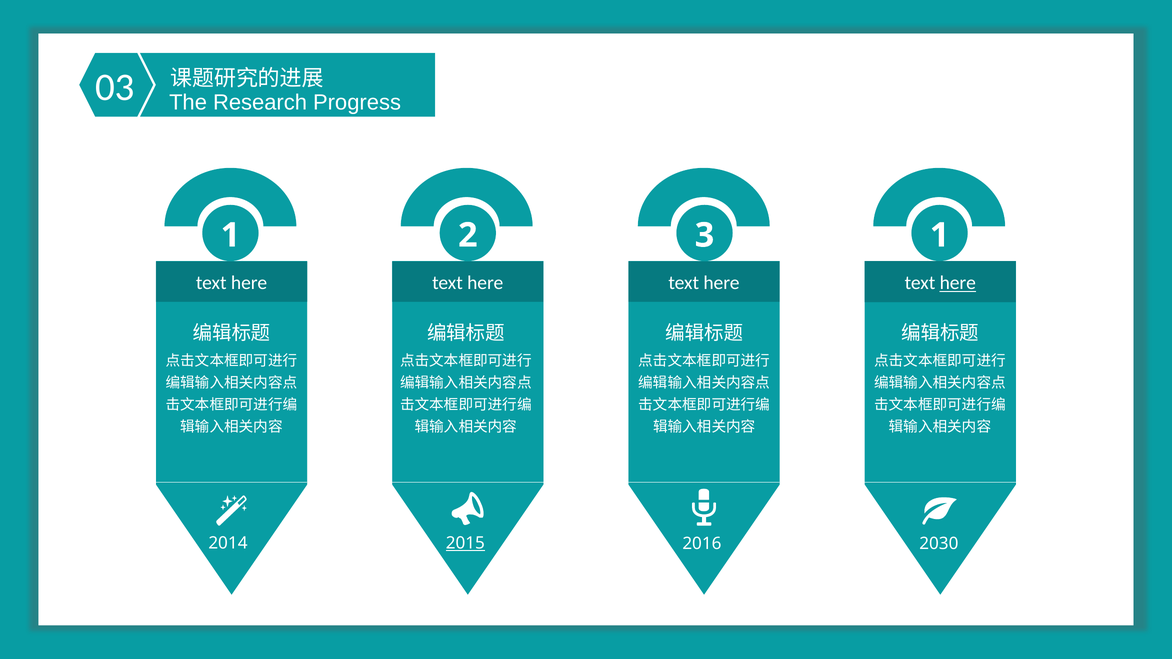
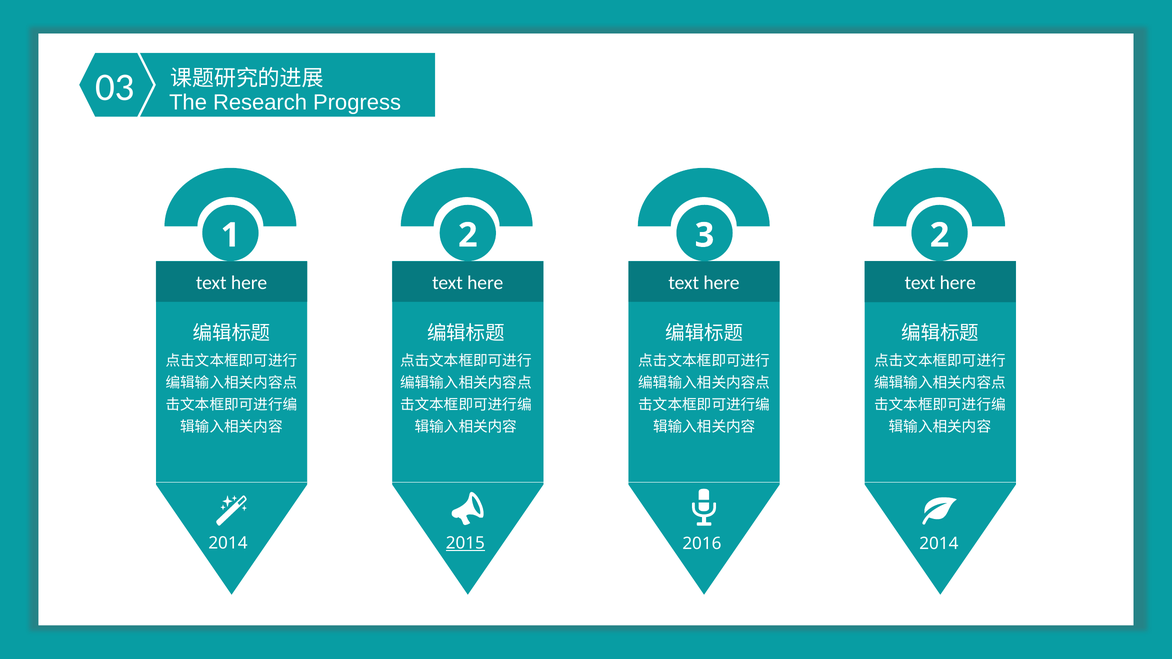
3 1: 1 -> 2
here at (958, 283) underline: present -> none
2016 2030: 2030 -> 2014
